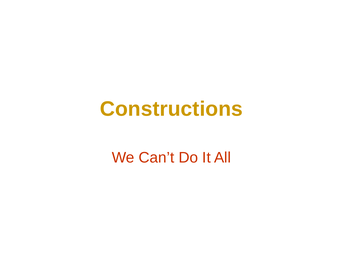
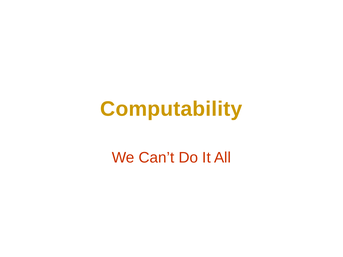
Constructions: Constructions -> Computability
